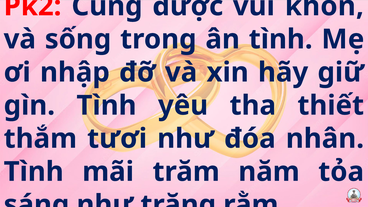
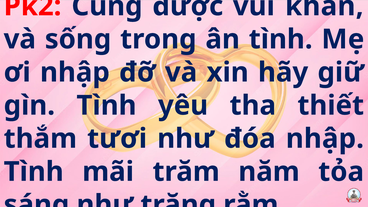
khôn: khôn -> khăn
đóa nhân: nhân -> nhập
